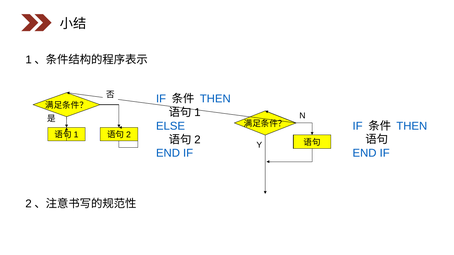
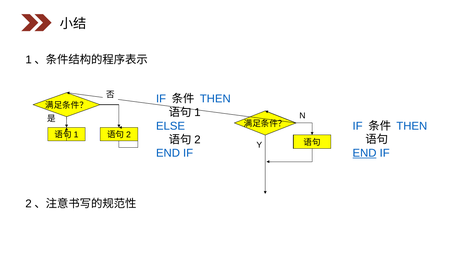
END at (365, 153) underline: none -> present
